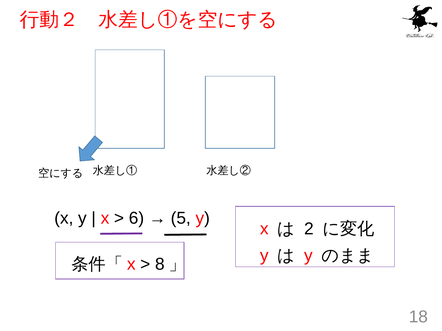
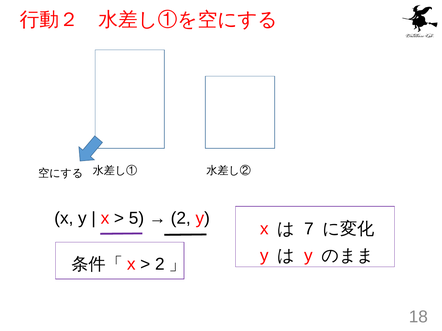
6: 6 -> 5
5 at (181, 218): 5 -> 2
2: 2 -> 7
8 at (160, 265): 8 -> 2
